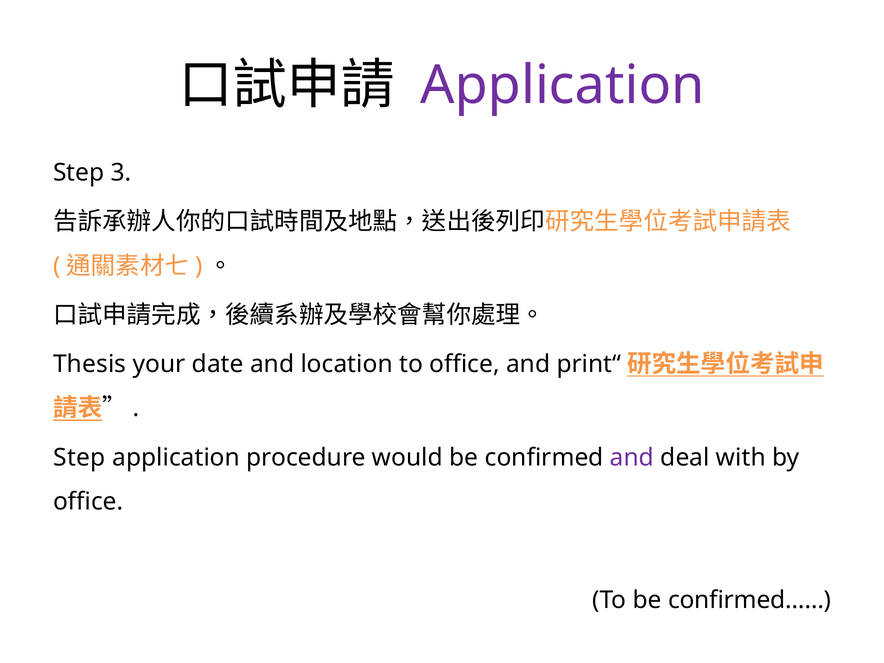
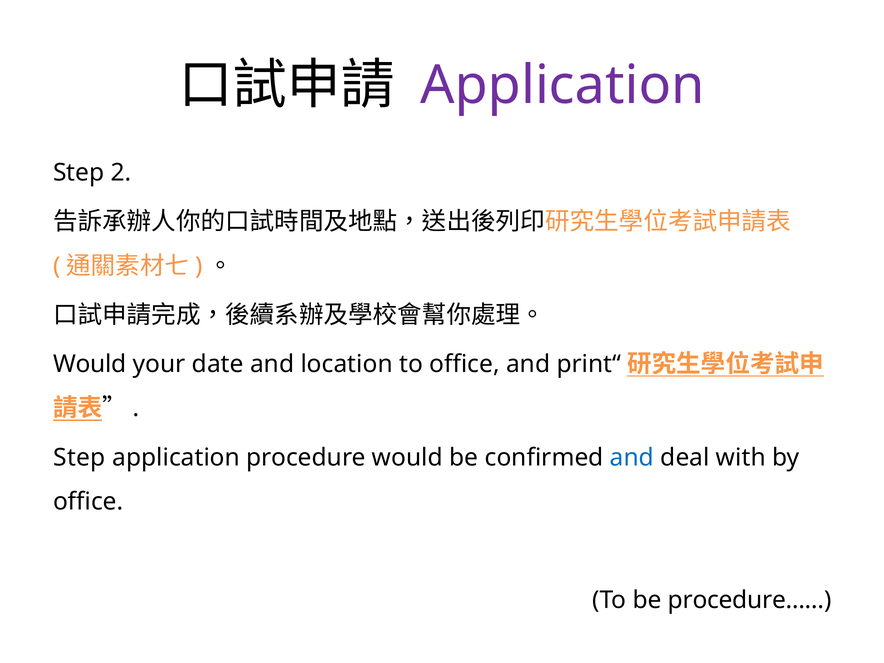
3: 3 -> 2
Thesis at (90, 364): Thesis -> Would
and at (632, 457) colour: purple -> blue
confirmed……: confirmed…… -> procedure……
